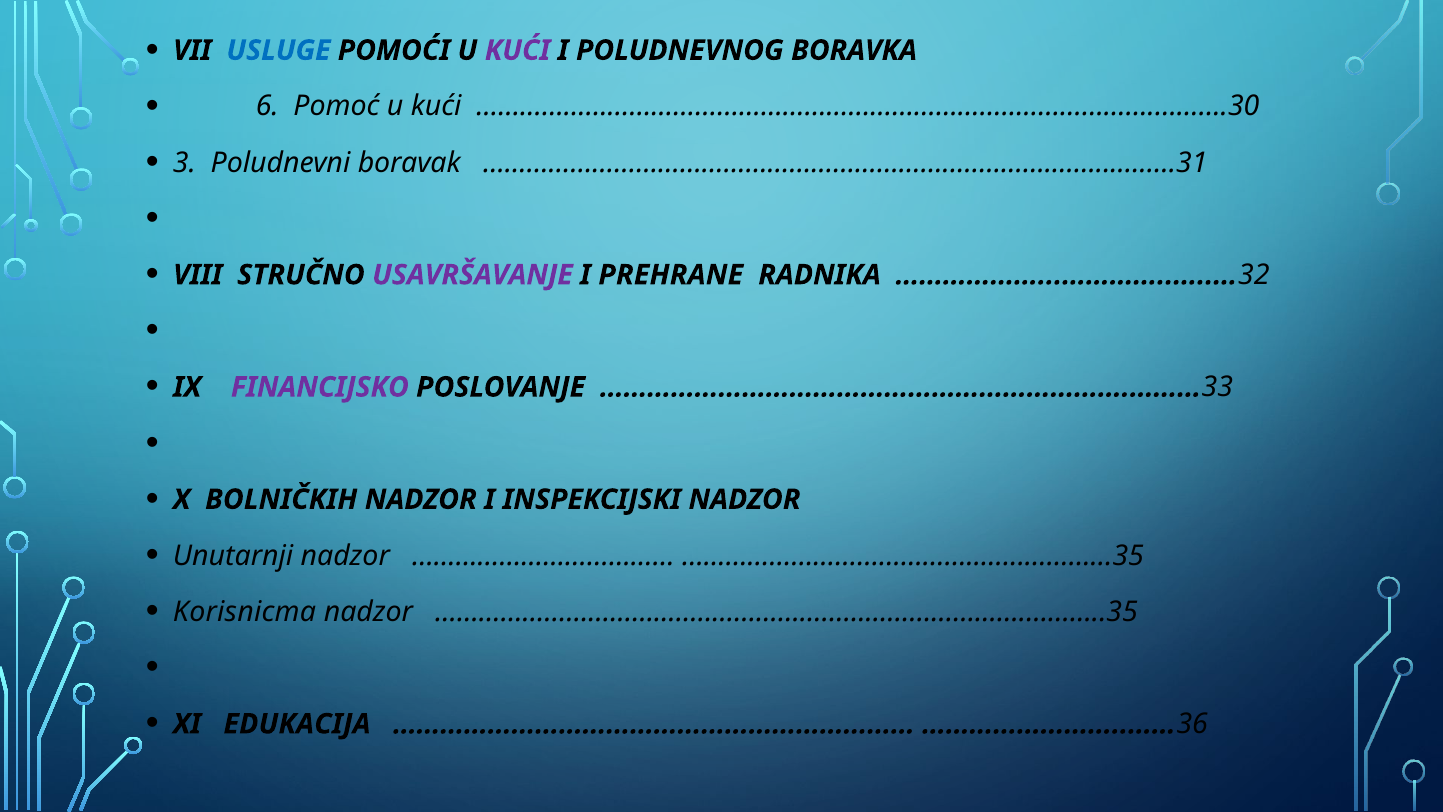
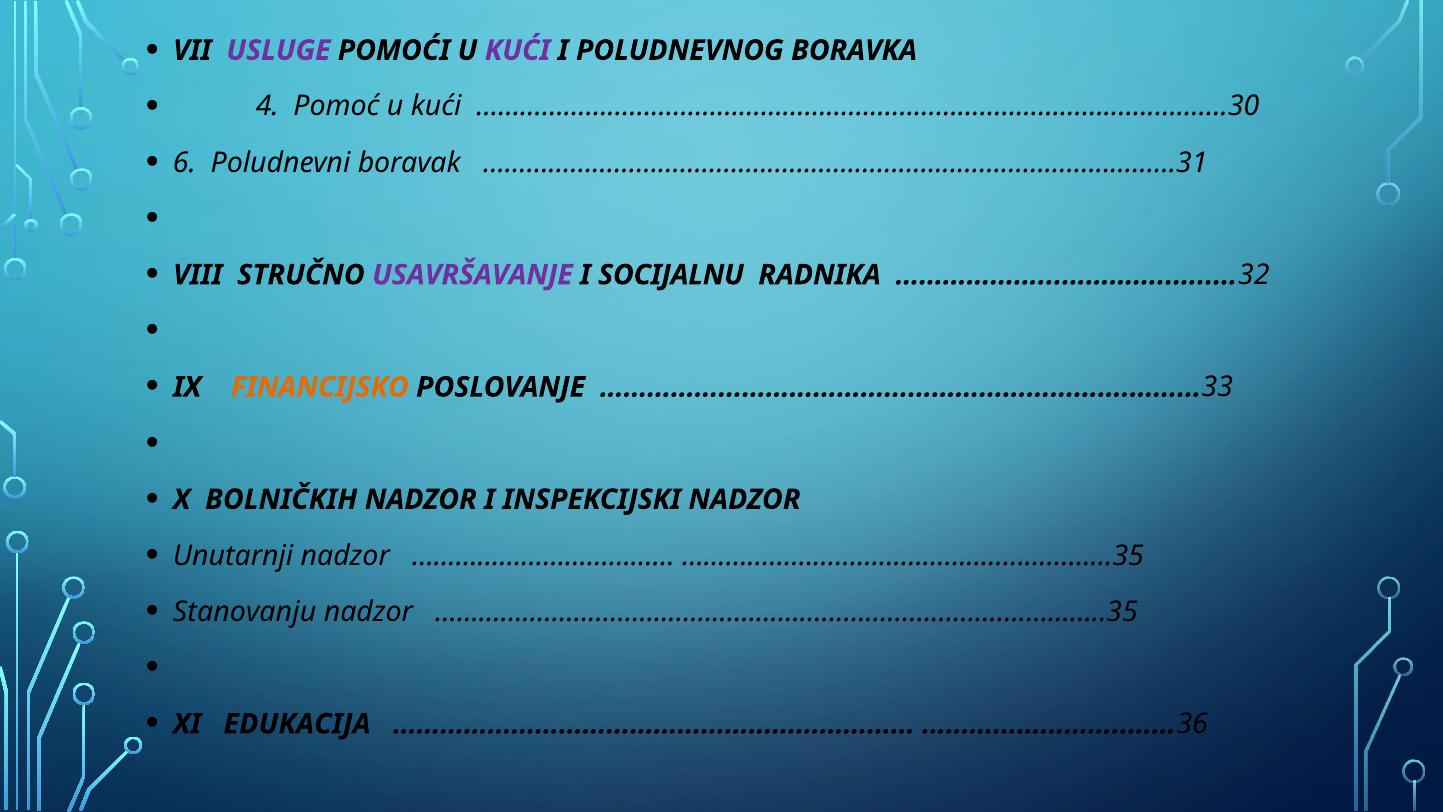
USLUGE colour: blue -> purple
6: 6 -> 4
3: 3 -> 6
PREHRANE: PREHRANE -> SOCIJALNU
FINANCIJSKO colour: purple -> orange
Korisnicma: Korisnicma -> Stanovanju
